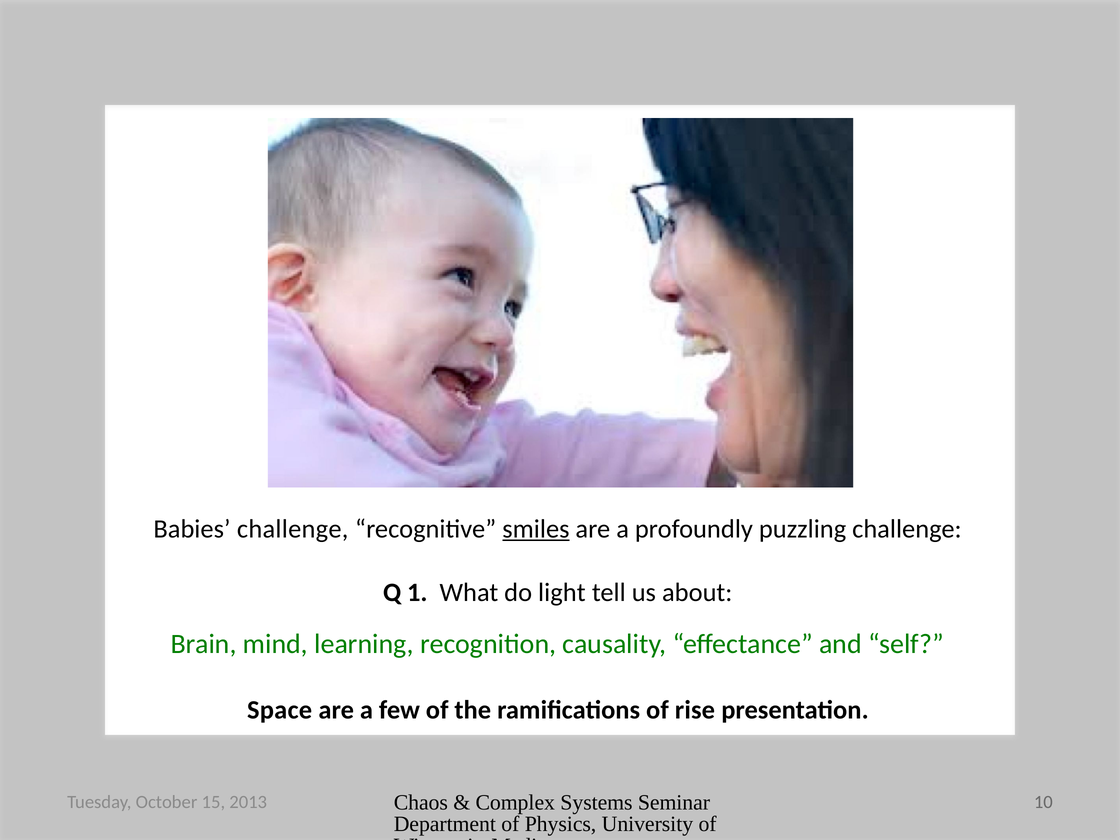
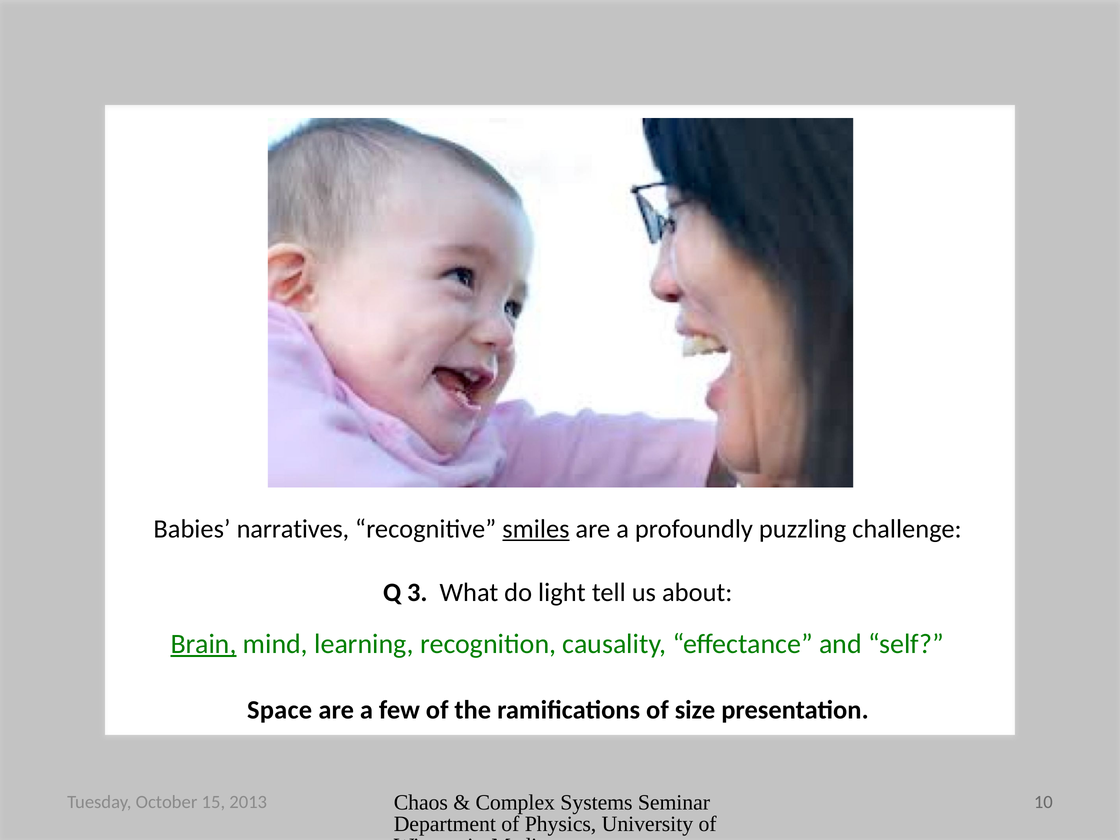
Babies challenge: challenge -> narratives
1: 1 -> 3
Brain underline: none -> present
rise: rise -> size
